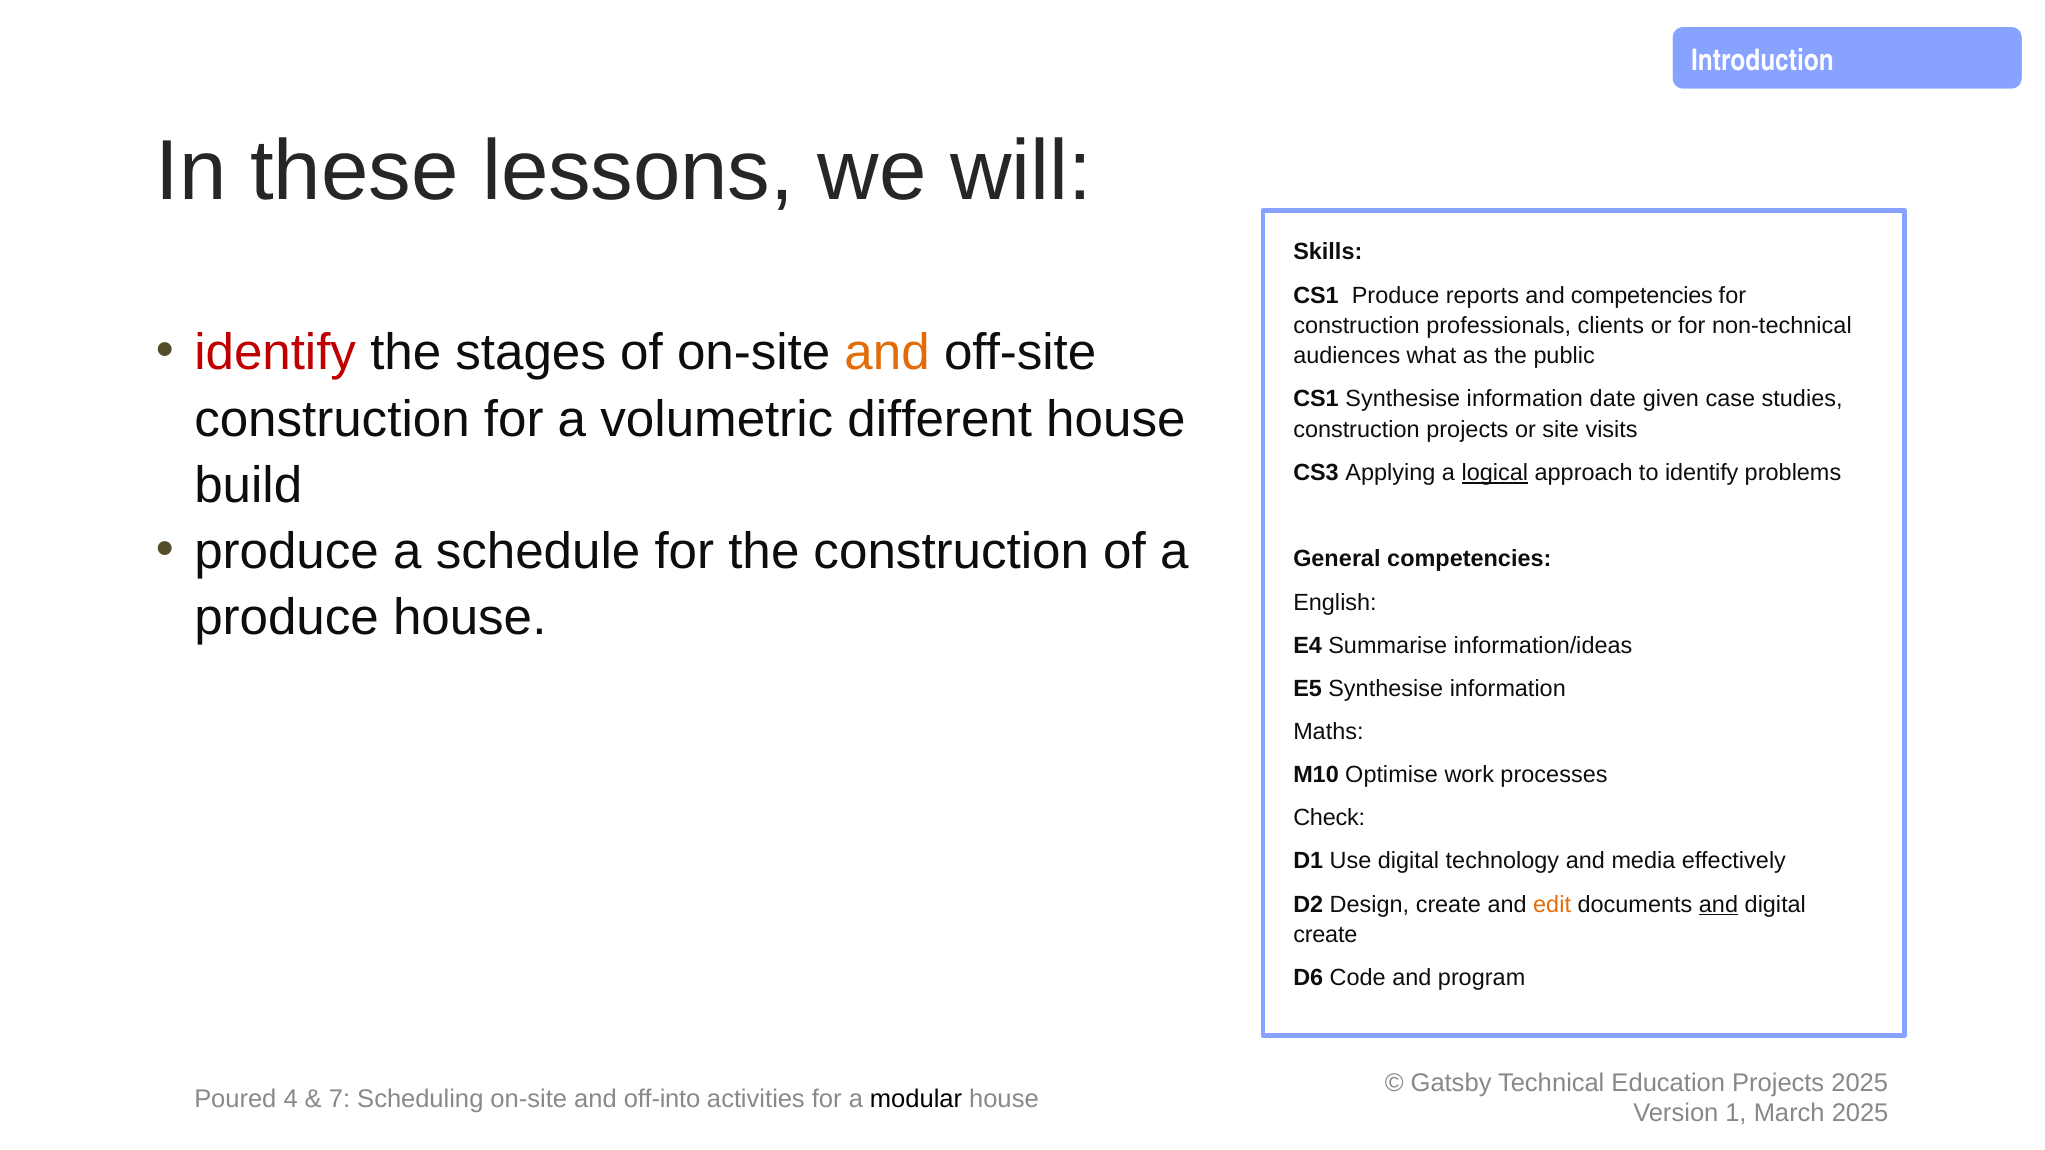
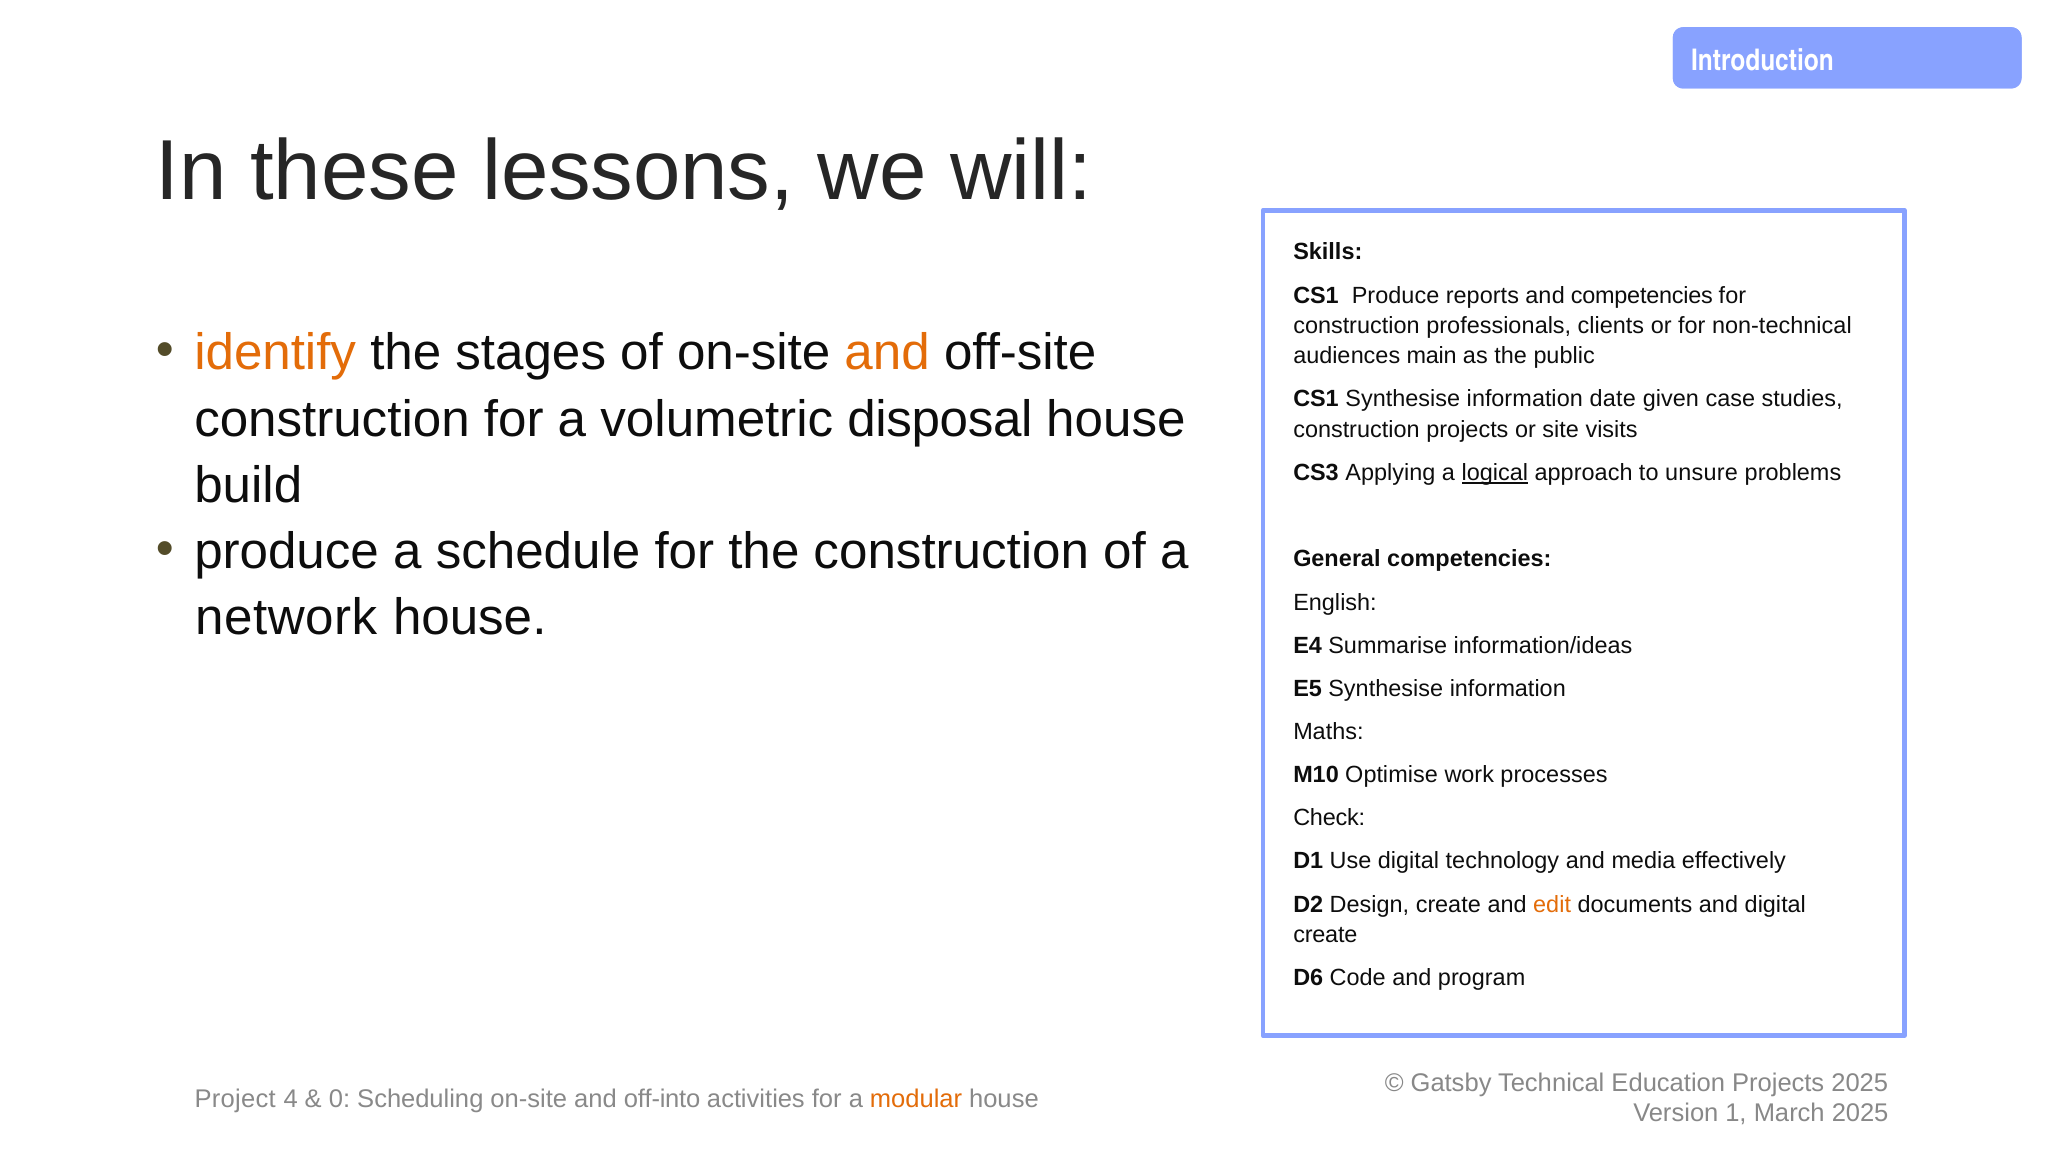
identify at (275, 353) colour: red -> orange
what: what -> main
different: different -> disposal
to identify: identify -> unsure
produce at (287, 618): produce -> network
and at (1718, 905) underline: present -> none
Poured: Poured -> Project
7: 7 -> 0
modular colour: black -> orange
